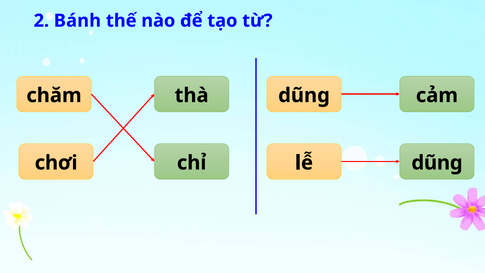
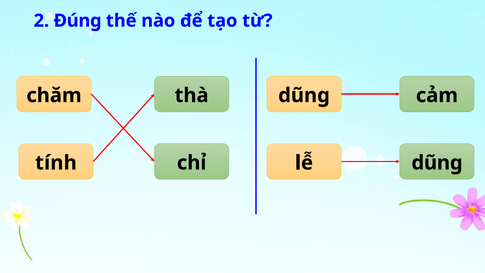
Bánh: Bánh -> Đúng
chơi: chơi -> tính
